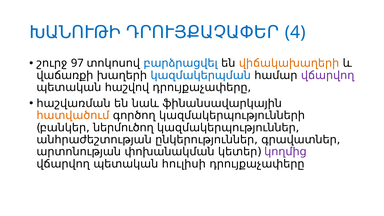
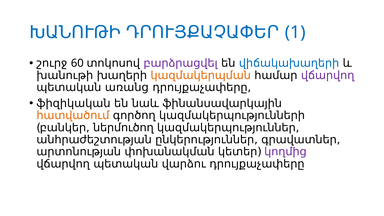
4: 4 -> 1
97: 97 -> 60
բարձրացվել colour: blue -> purple
վիճակախաղերի colour: orange -> blue
վաճառքի at (65, 75): վաճառքի -> խանութի
կազմակերպման colour: blue -> orange
հաշվով: հաշվով -> առանց
հաշվառման: հաշվառման -> ֆիզիկական
հուլիսի: հուլիսի -> վարձու
